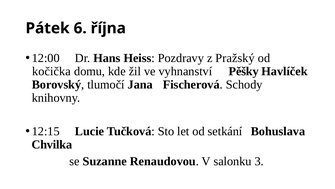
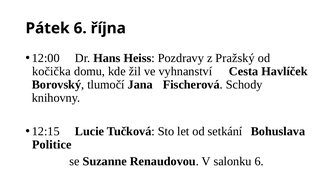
Pěšky: Pěšky -> Cesta
Chvilka: Chvilka -> Politice
salonku 3: 3 -> 6
